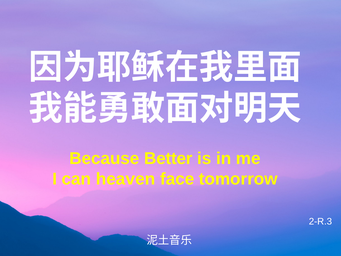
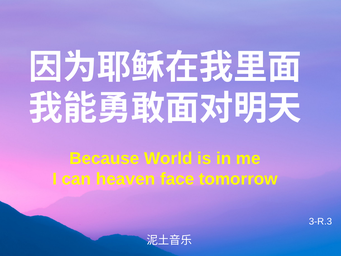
Better: Better -> World
2-R.3: 2-R.3 -> 3-R.3
